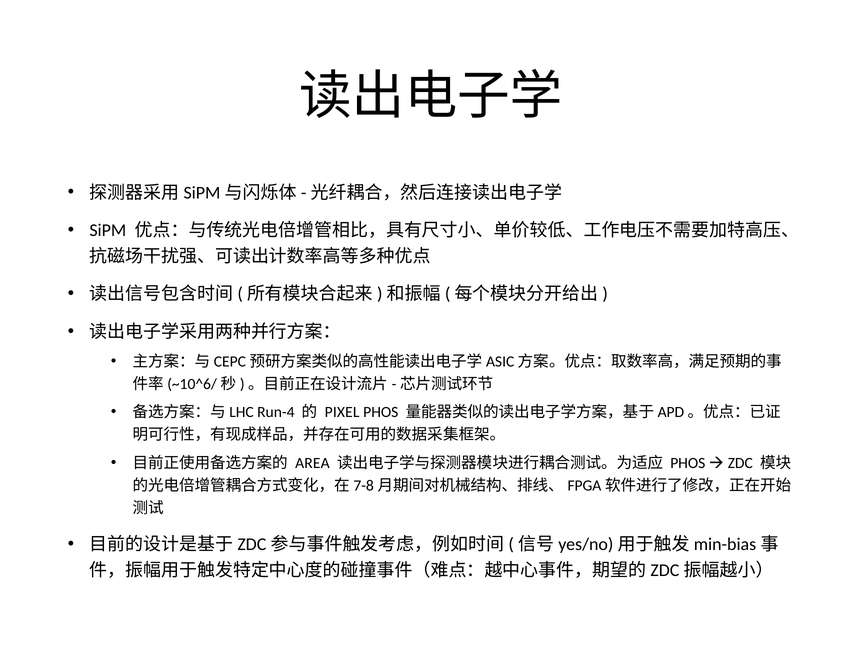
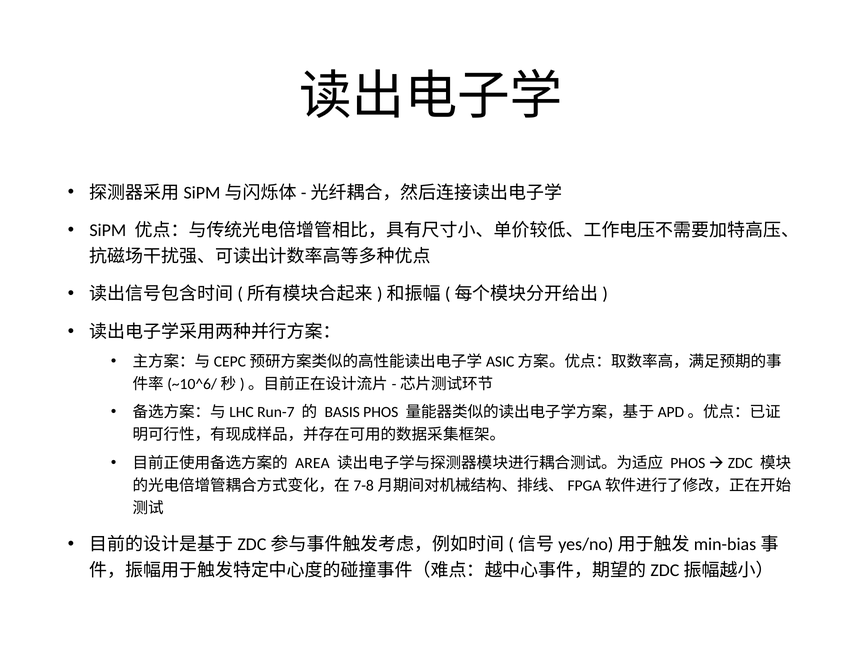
Run-4: Run-4 -> Run-7
PIXEL: PIXEL -> BASIS
